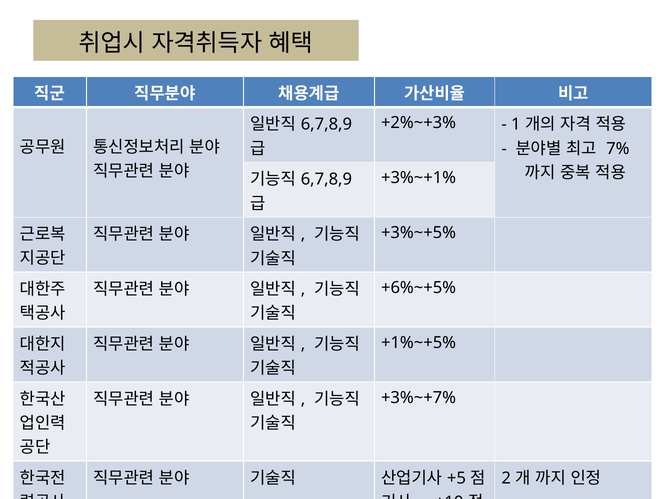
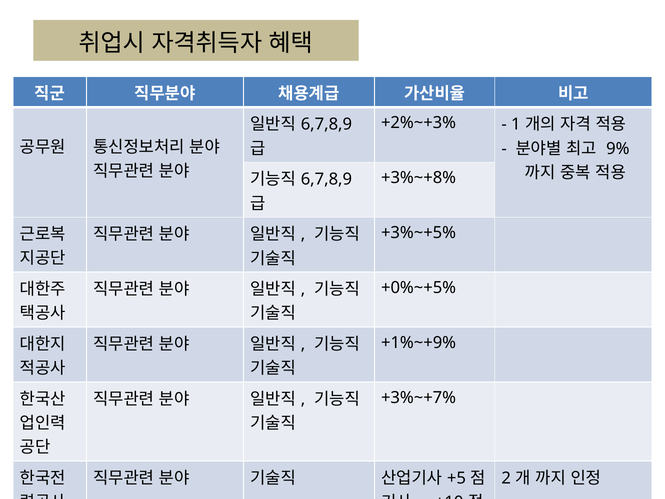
7%: 7% -> 9%
+3%~+1%: +3%~+1% -> +3%~+8%
+6%~+5%: +6%~+5% -> +0%~+5%
+1%~+5%: +1%~+5% -> +1%~+9%
